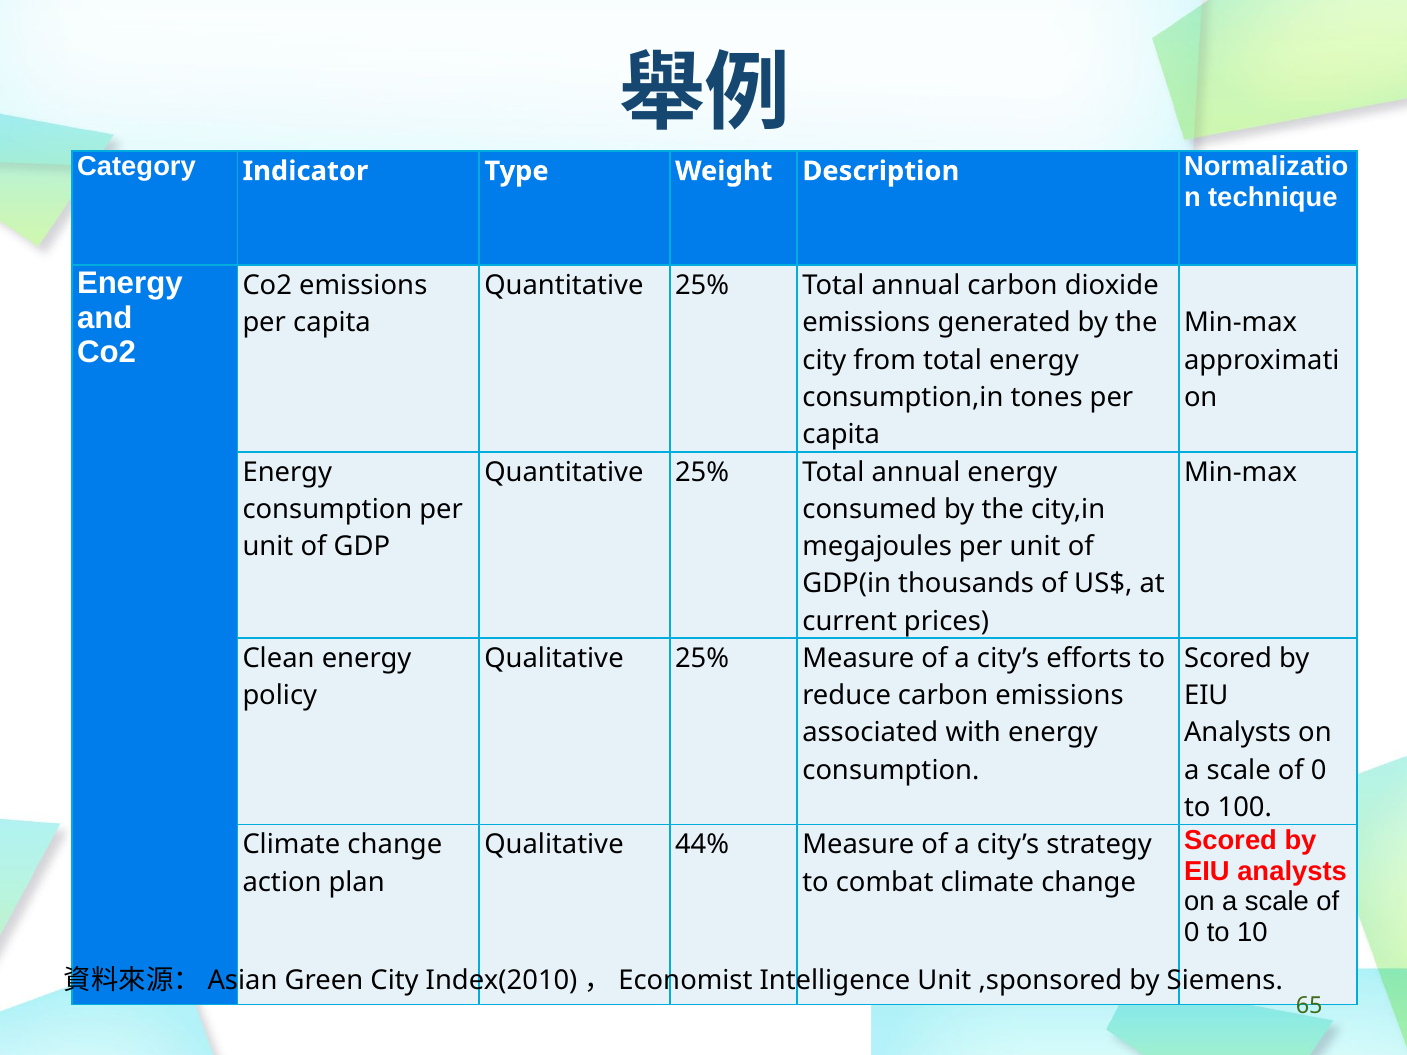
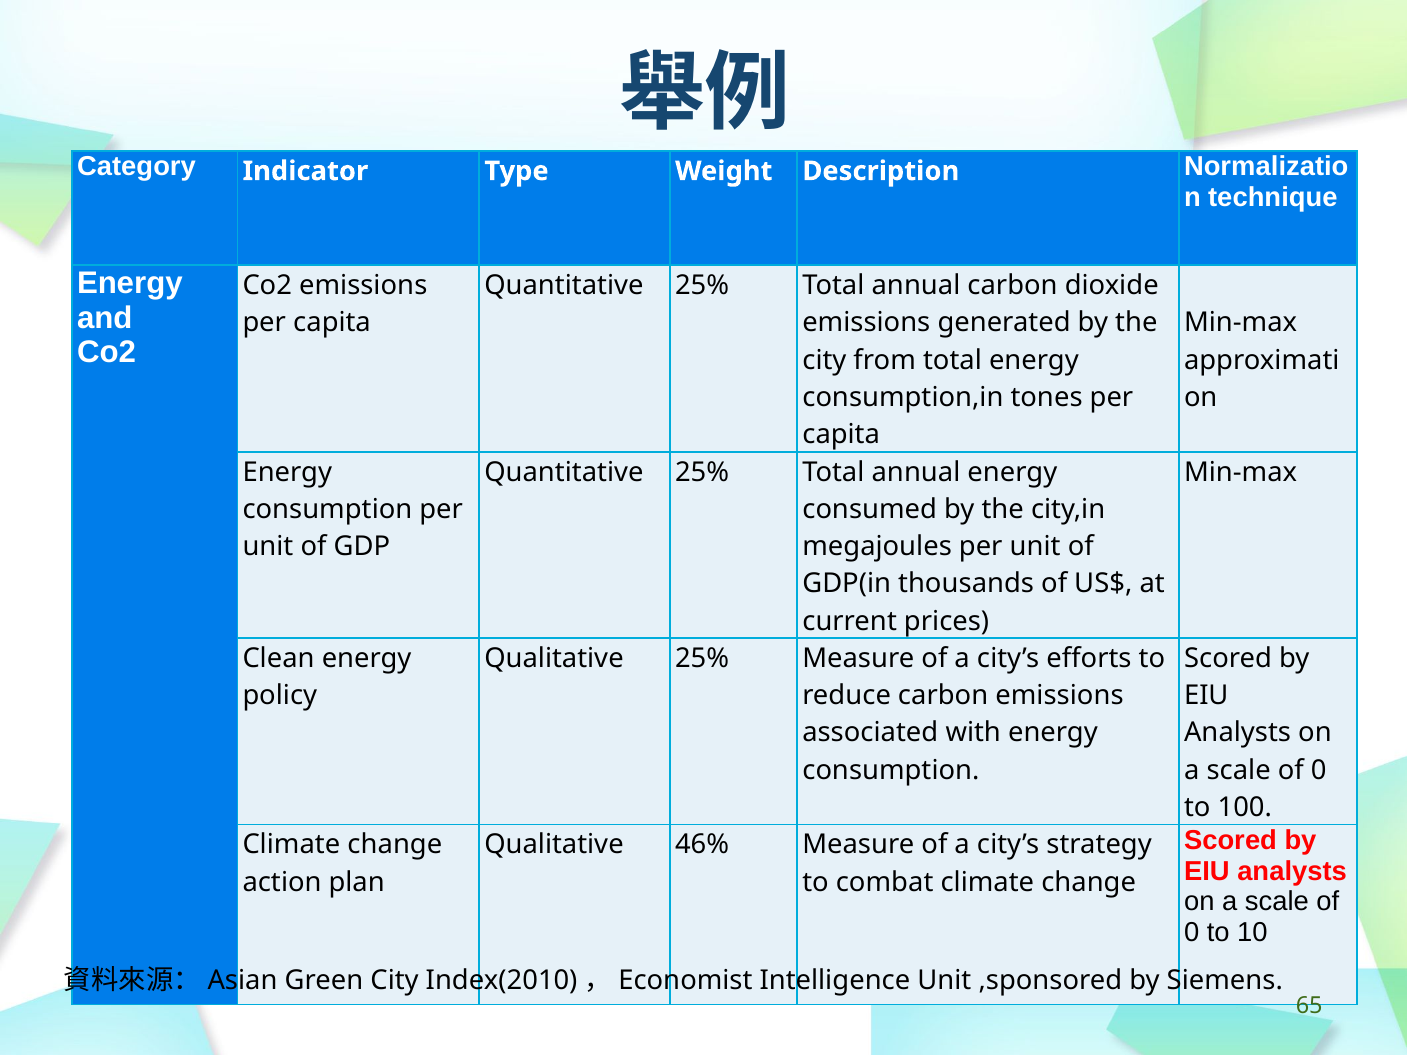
44%: 44% -> 46%
